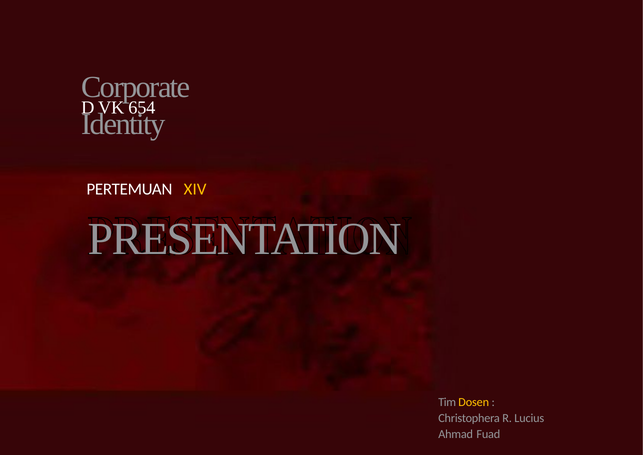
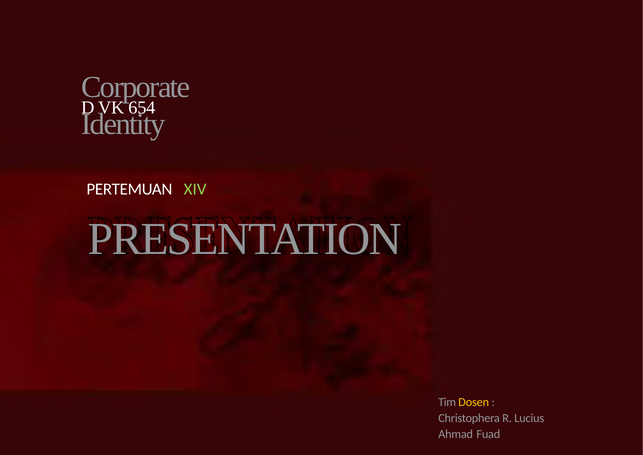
XIV colour: yellow -> light green
